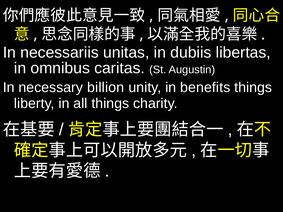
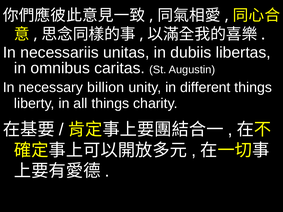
benefits: benefits -> different
